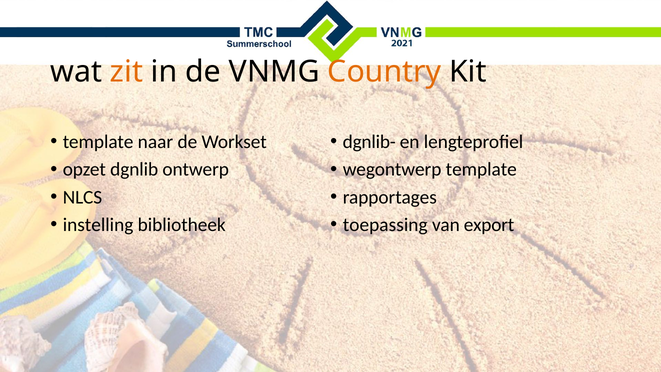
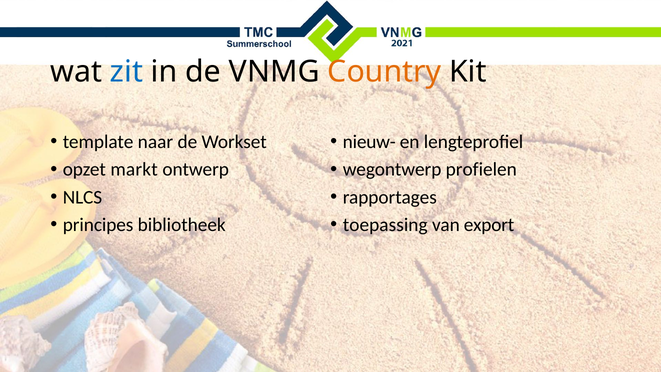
zit colour: orange -> blue
dgnlib-: dgnlib- -> nieuw-
dgnlib: dgnlib -> markt
wegontwerp template: template -> profielen
instelling: instelling -> principes
